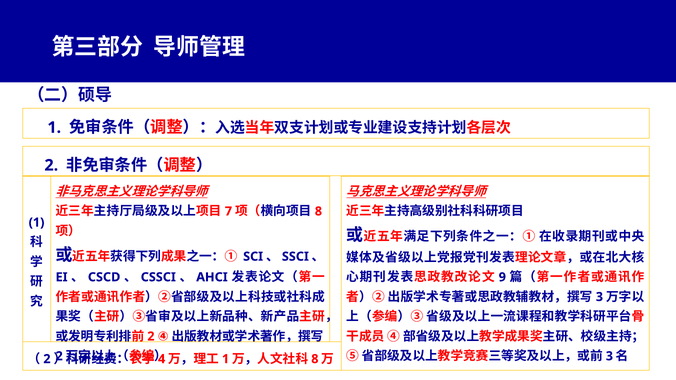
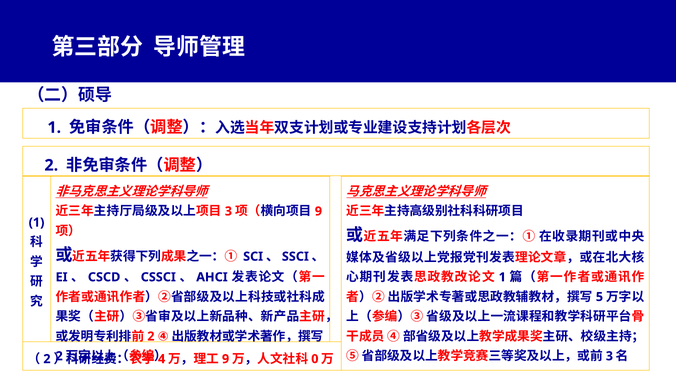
7 at (228, 211): 7 -> 3
8 at (318, 211): 8 -> 9
9 at (502, 277): 9 -> 1
3 at (599, 297): 3 -> 5
1 at (226, 359): 1 -> 9
8 at (315, 359): 8 -> 0
